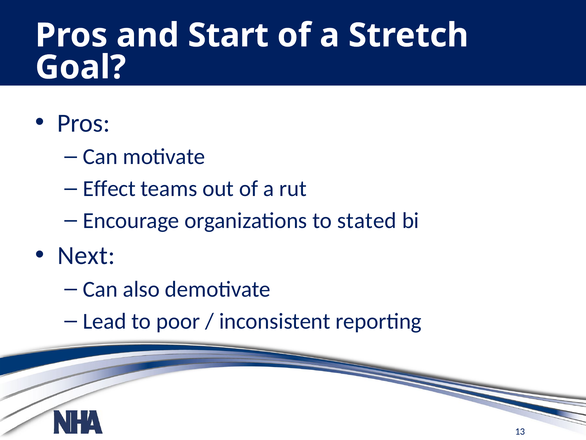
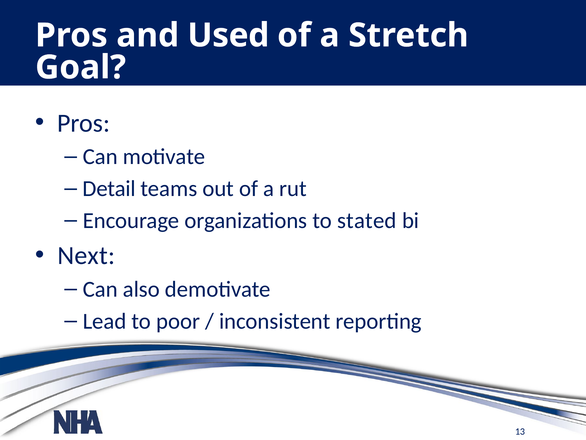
Start: Start -> Used
Effect: Effect -> Detail
